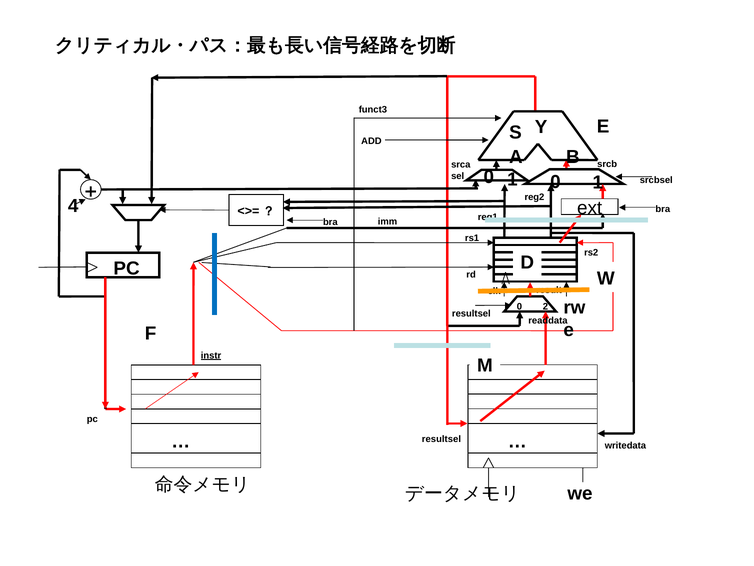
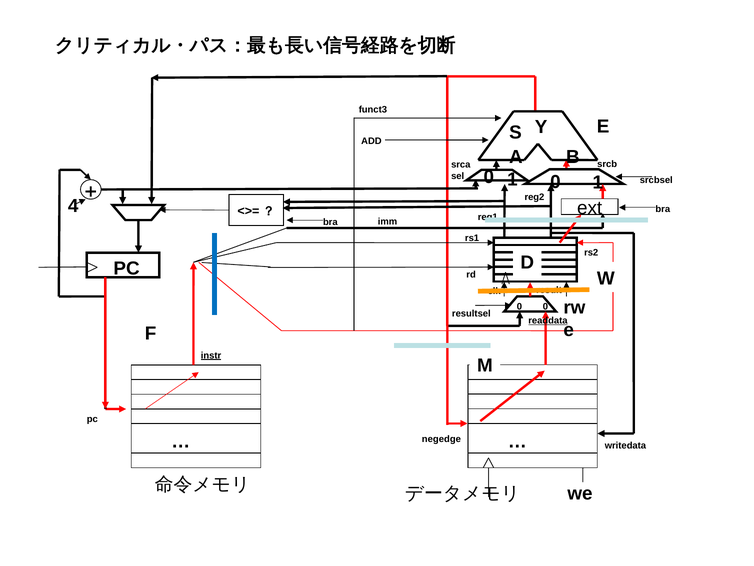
0 2: 2 -> 0
readdata underline: none -> present
resultsel at (441, 439): resultsel -> negedge
